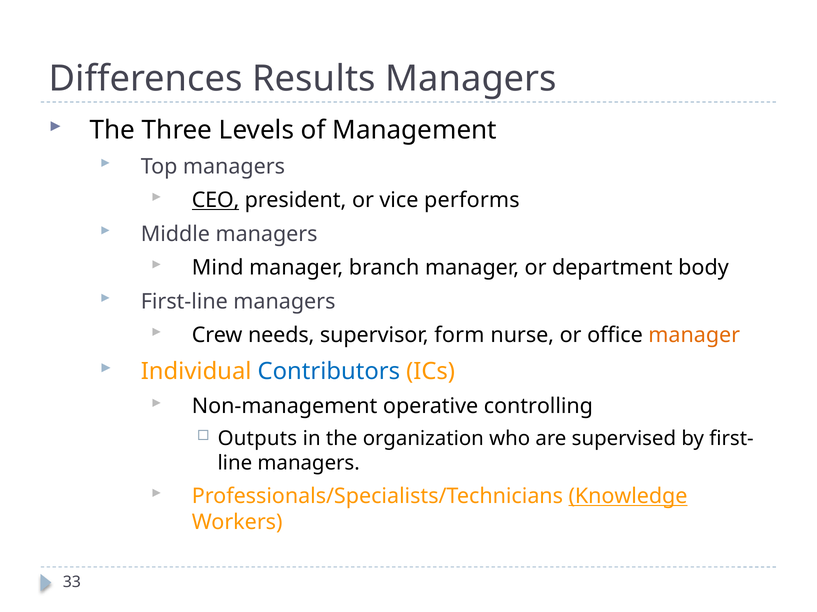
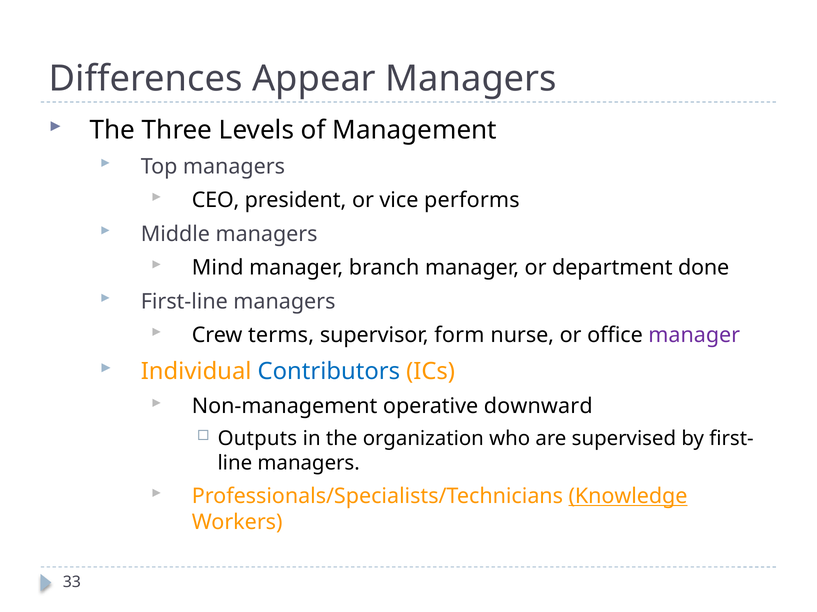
Results: Results -> Appear
CEO underline: present -> none
body: body -> done
needs: needs -> terms
manager at (694, 336) colour: orange -> purple
controlling: controlling -> downward
